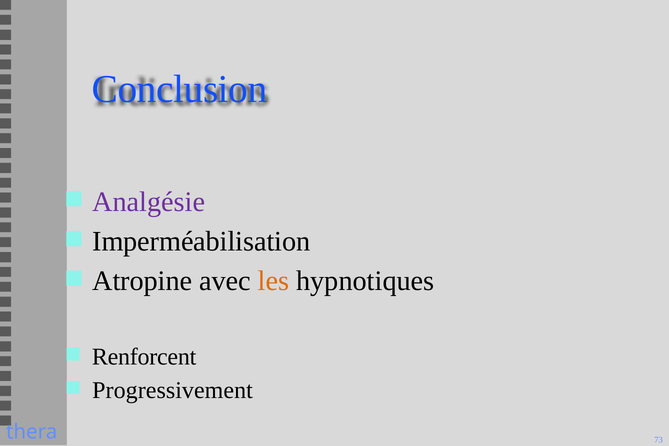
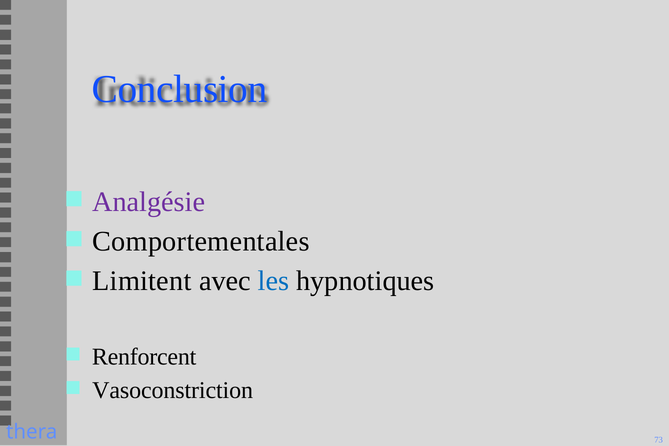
Imperméabilisation: Imperméabilisation -> Comportementales
Atropine: Atropine -> Limitent
les colour: orange -> blue
Progressivement: Progressivement -> Vasoconstriction
